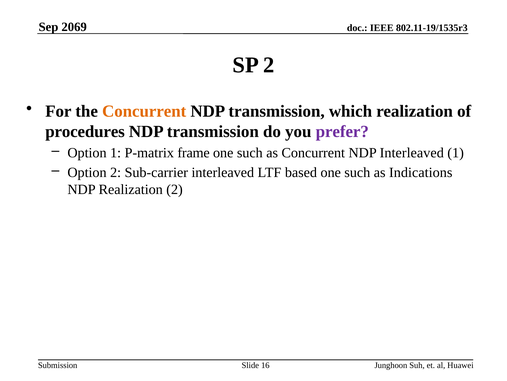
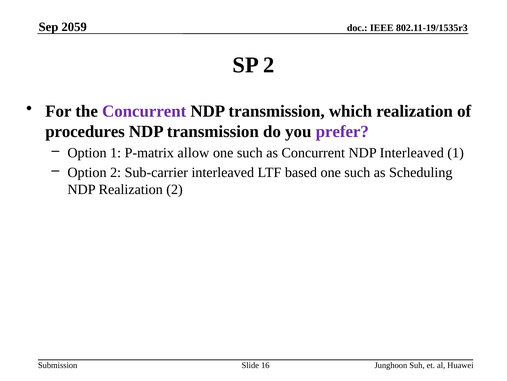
2069: 2069 -> 2059
Concurrent at (144, 111) colour: orange -> purple
frame: frame -> allow
Indications: Indications -> Scheduling
